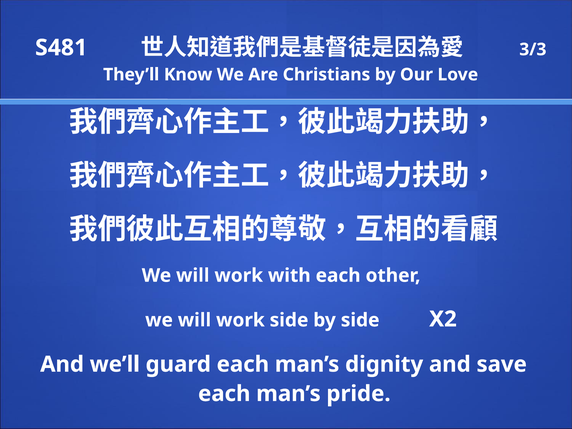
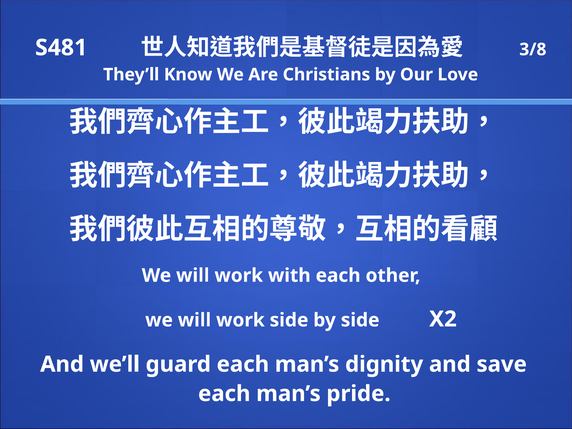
3/3: 3/3 -> 3/8
